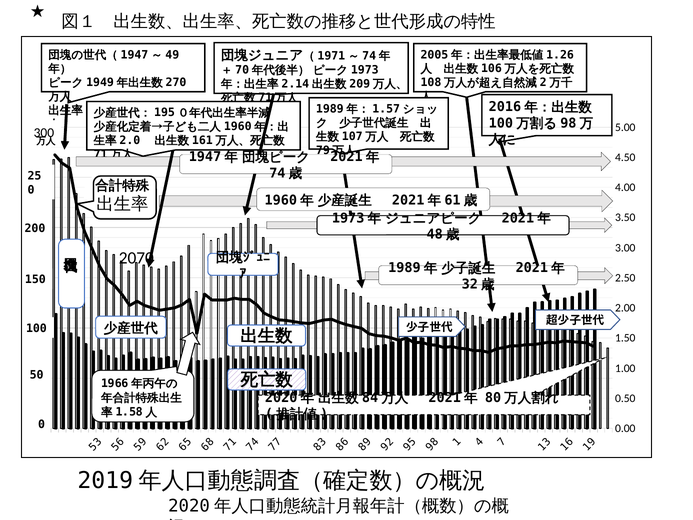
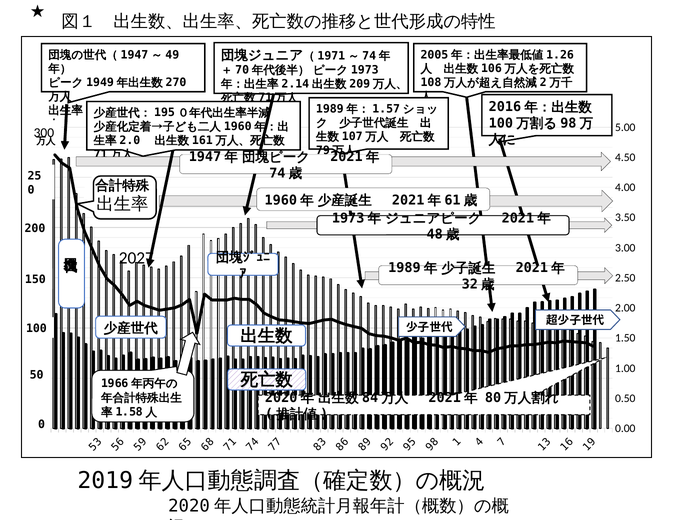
2070: 2070 -> 2027
